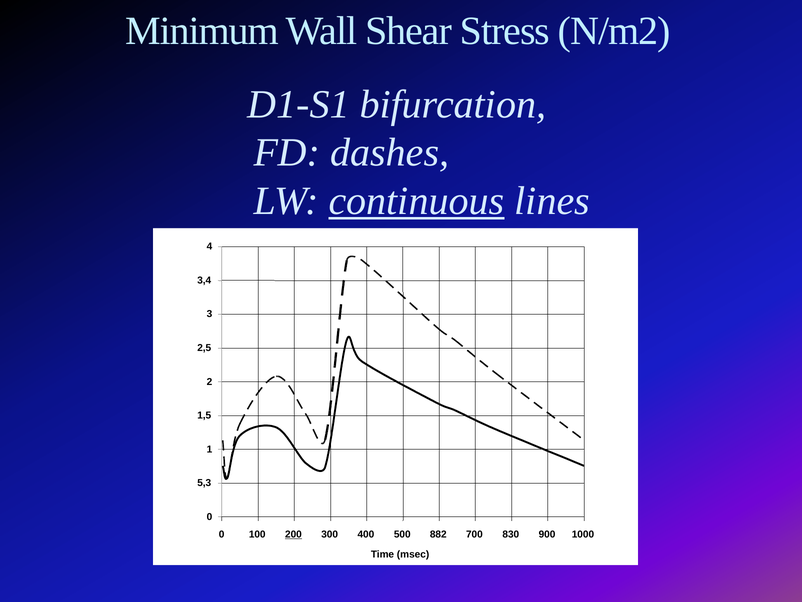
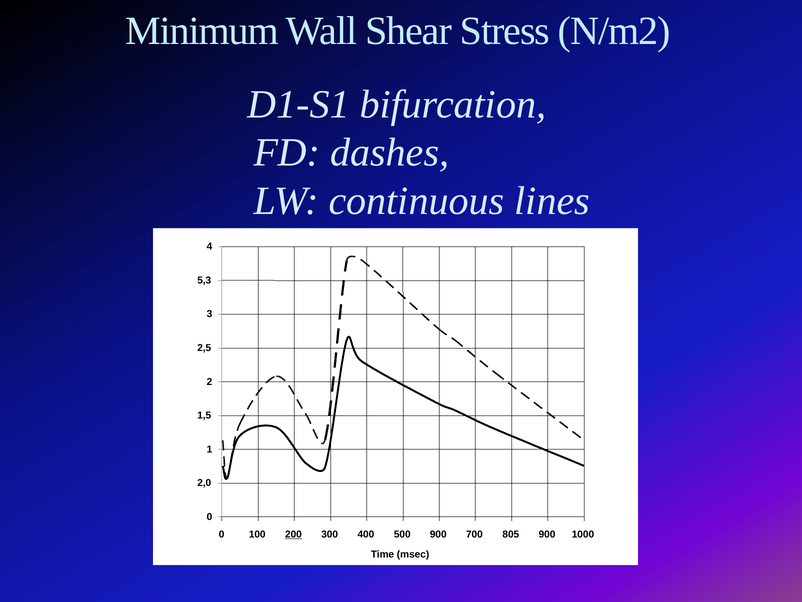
continuous underline: present -> none
3,4: 3,4 -> 5,3
5,3: 5,3 -> 2,0
500 882: 882 -> 900
830: 830 -> 805
